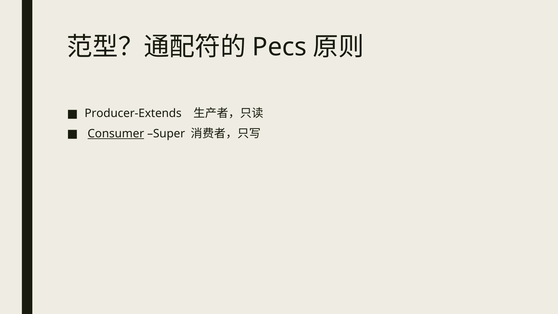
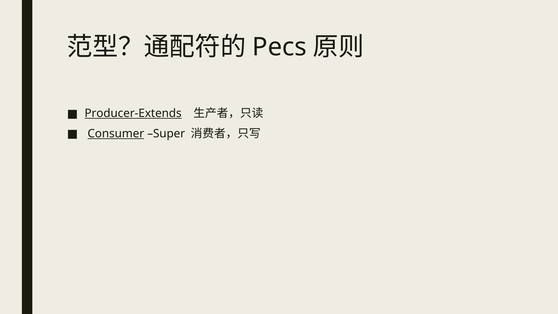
Producer-Extends underline: none -> present
